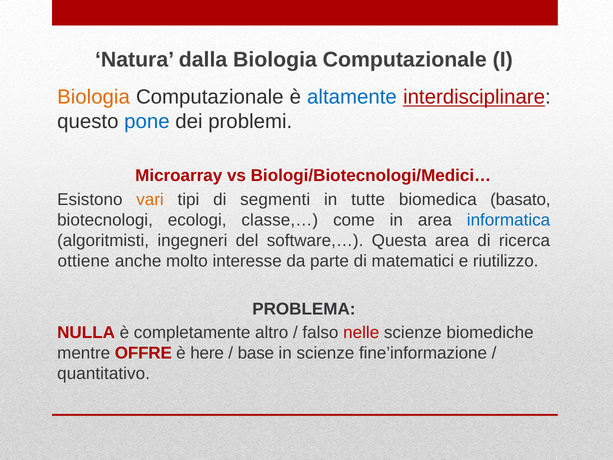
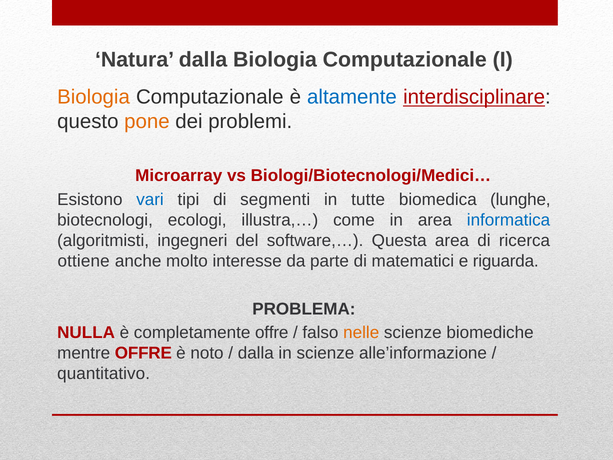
pone colour: blue -> orange
vari colour: orange -> blue
basato: basato -> lunghe
classe,…: classe,… -> illustra,…
riutilizzo: riutilizzo -> riguarda
completamente altro: altro -> offre
nelle colour: red -> orange
here: here -> noto
base at (256, 353): base -> dalla
fine’informazione: fine’informazione -> alle’informazione
